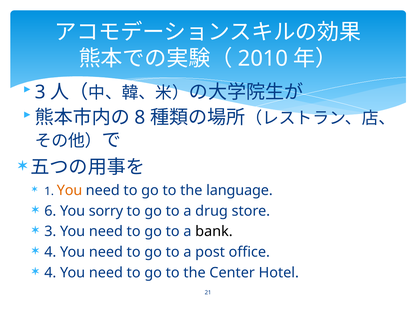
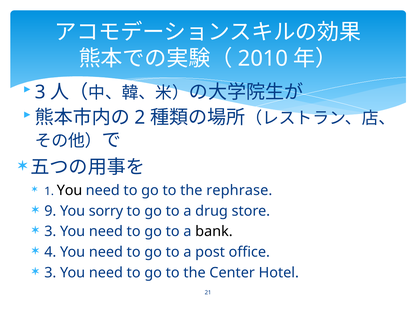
8: 8 -> 2
You at (70, 190) colour: orange -> black
language: language -> rephrase
6: 6 -> 9
4 at (50, 273): 4 -> 3
